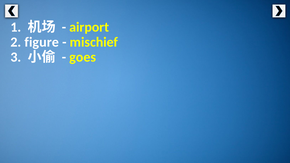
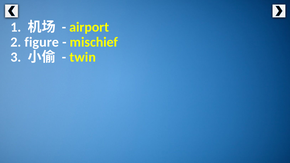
goes: goes -> twin
